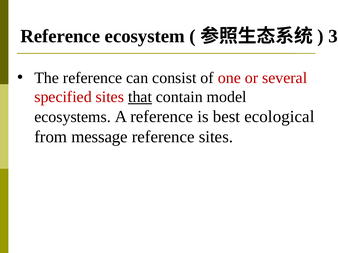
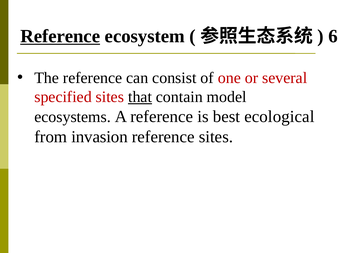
Reference at (60, 36) underline: none -> present
3: 3 -> 6
message: message -> invasion
